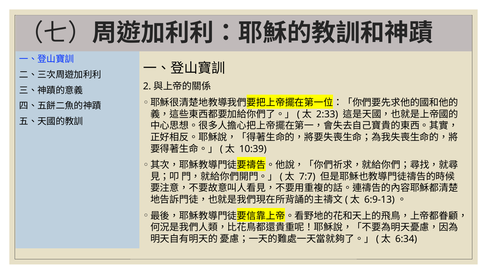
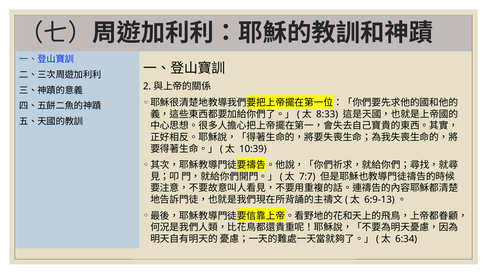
2:33: 2:33 -> 8:33
